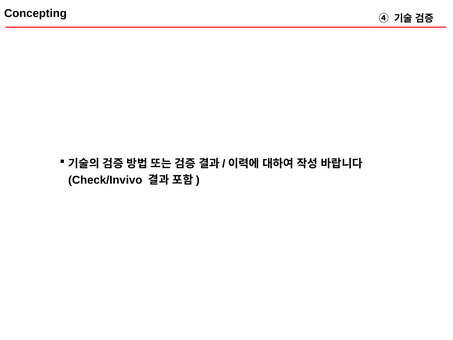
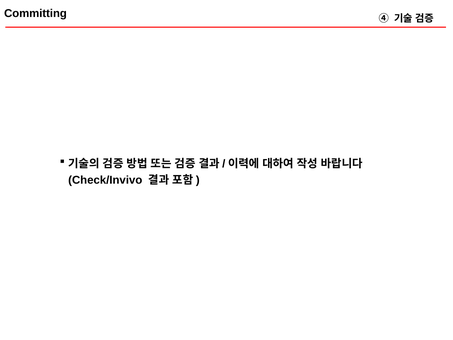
Concepting: Concepting -> Committing
